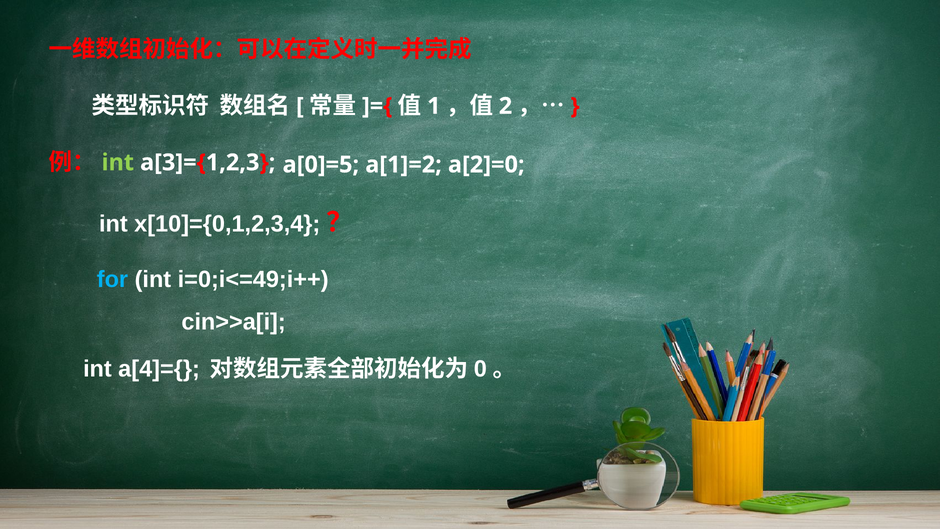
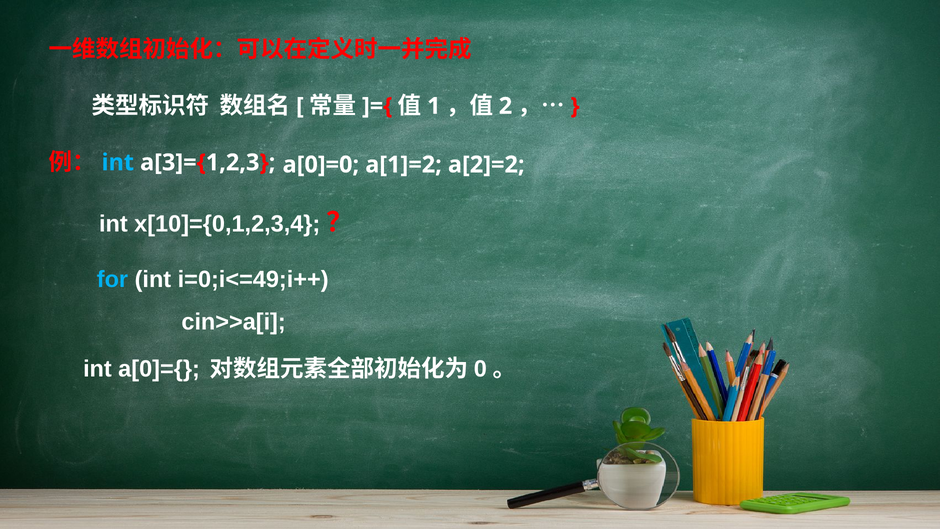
int at (118, 162) colour: light green -> light blue
a[0]=5: a[0]=5 -> a[0]=0
a[2]=0: a[2]=0 -> a[2]=2
a[4]={: a[4]={ -> a[0]={
